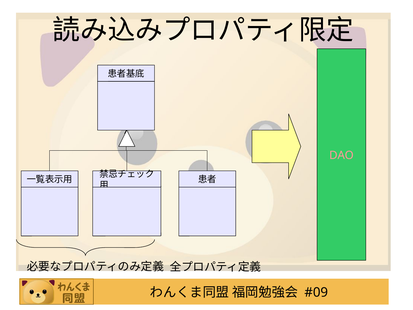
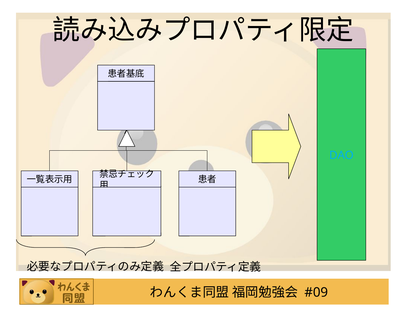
DAO colour: pink -> light blue
